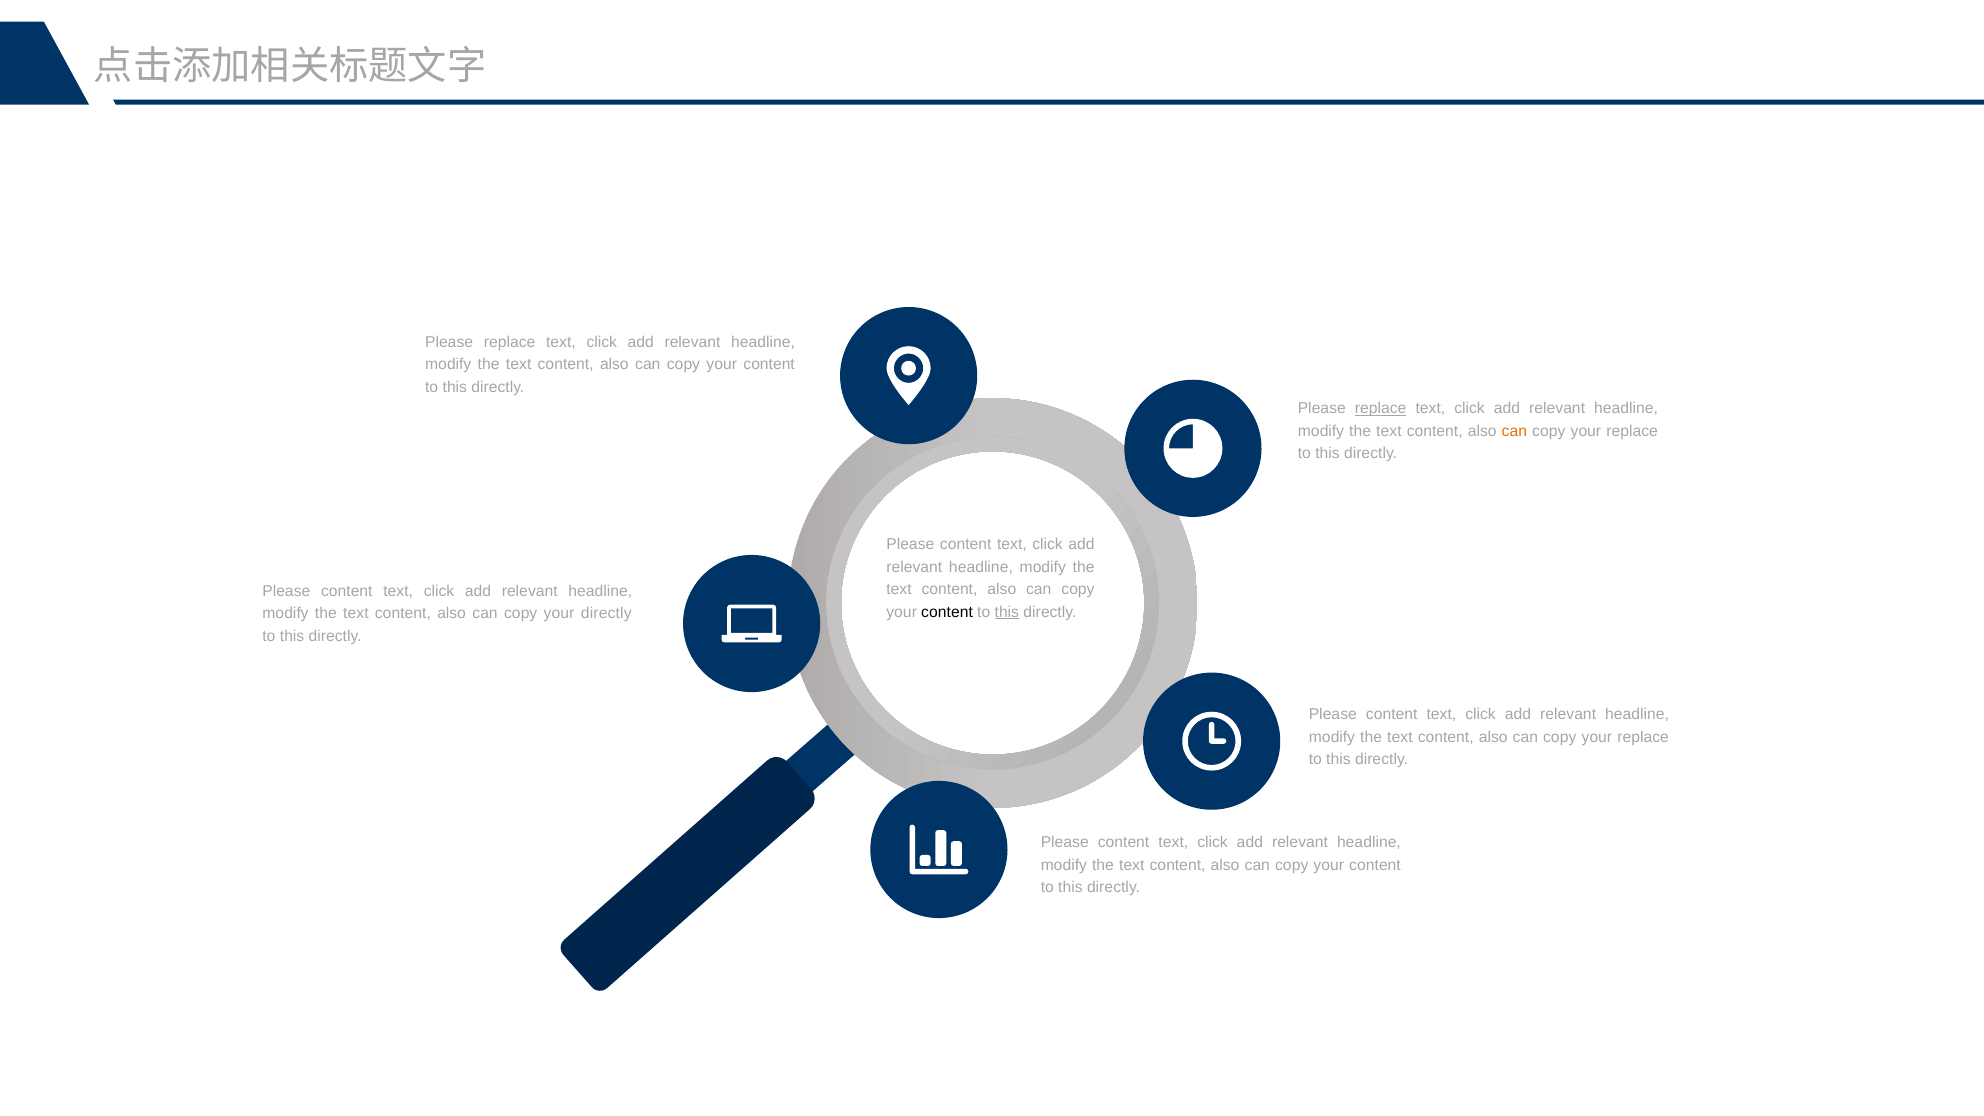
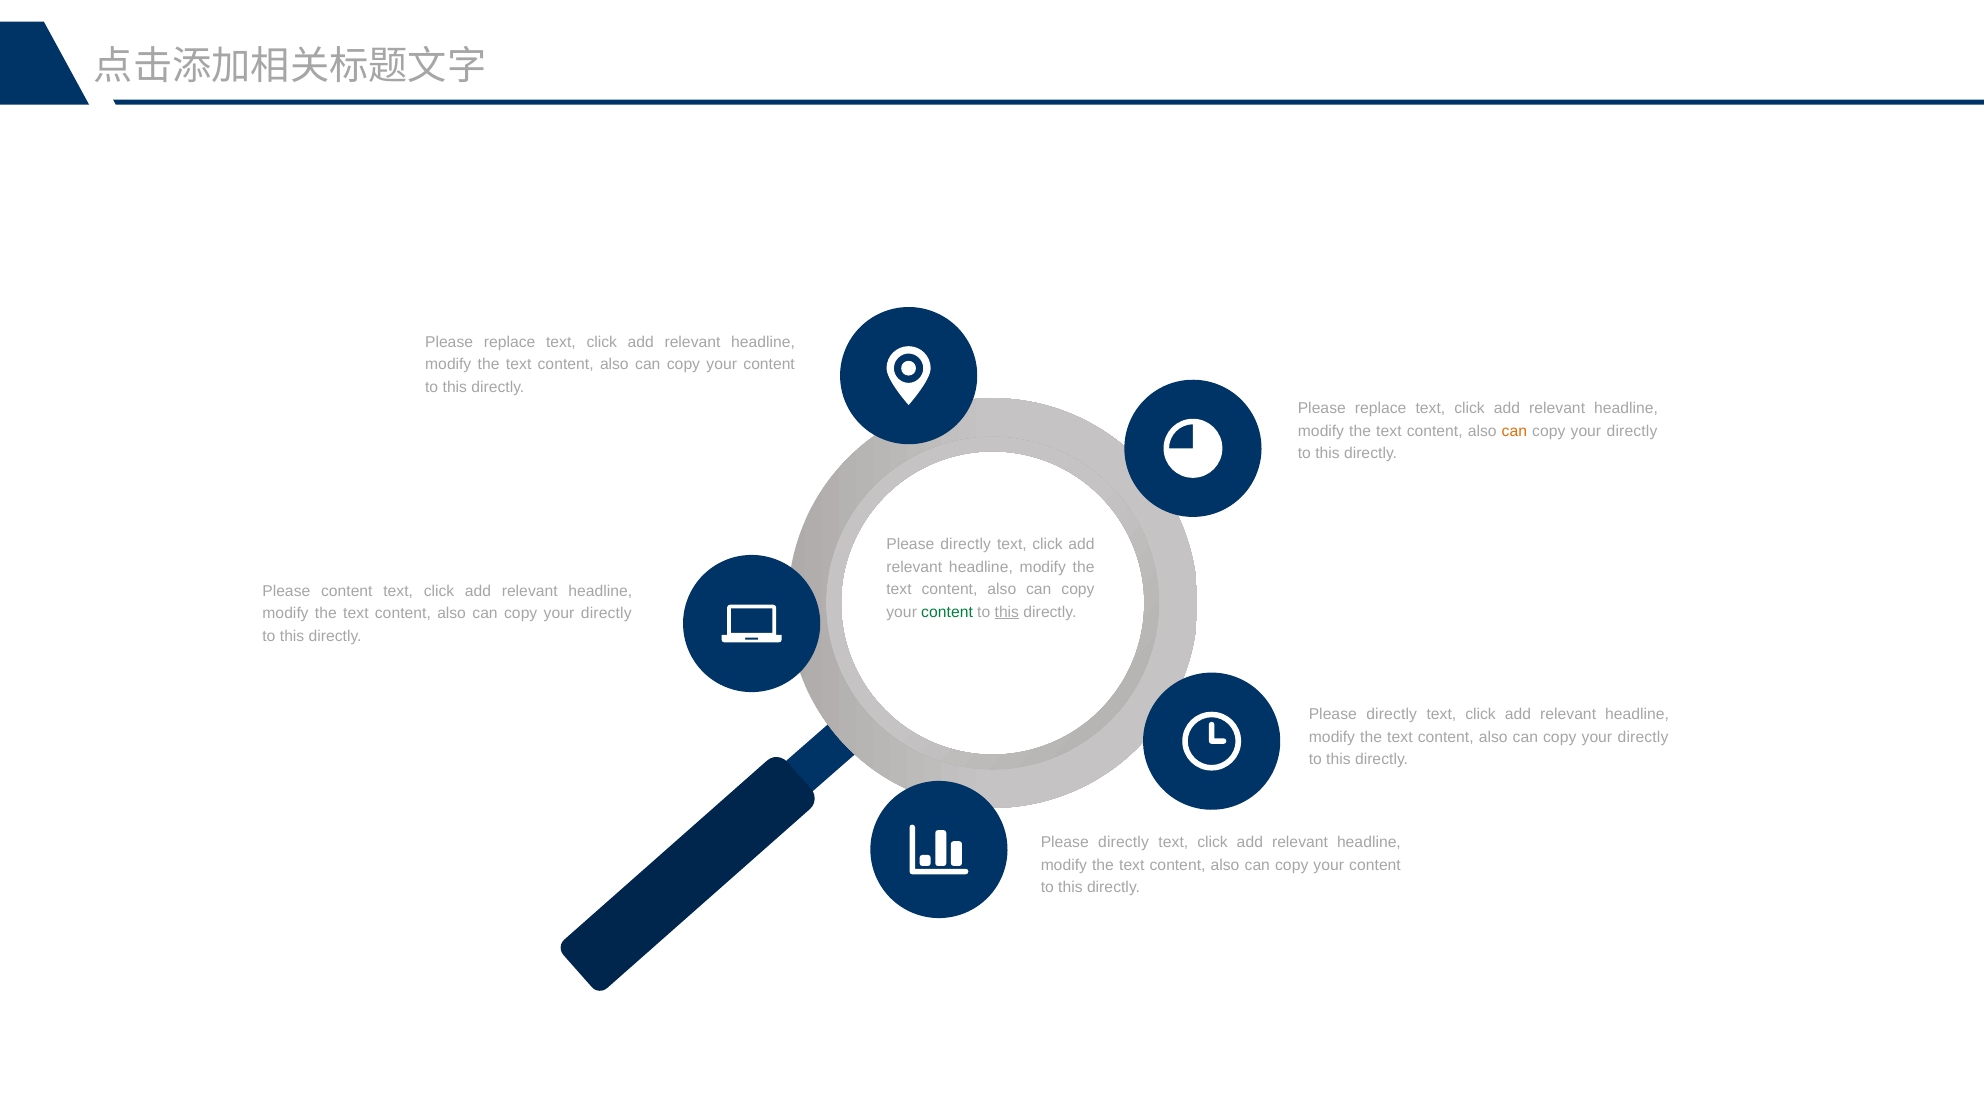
replace at (1381, 409) underline: present -> none
replace at (1632, 431): replace -> directly
content at (966, 545): content -> directly
content at (947, 612) colour: black -> green
content at (1392, 714): content -> directly
replace at (1643, 737): replace -> directly
content at (1124, 842): content -> directly
